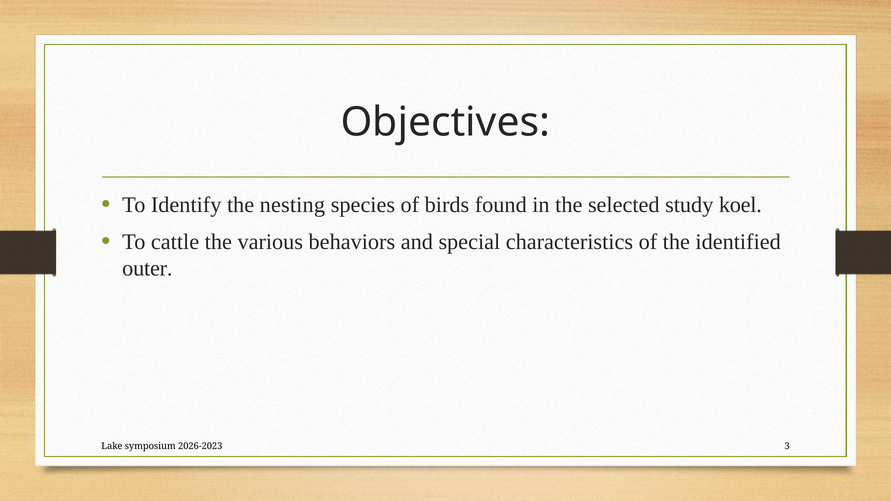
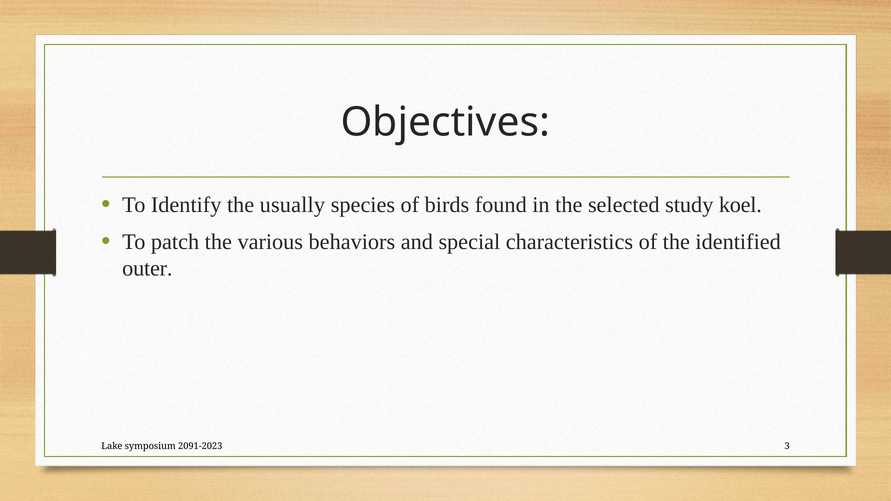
nesting: nesting -> usually
cattle: cattle -> patch
2026-2023: 2026-2023 -> 2091-2023
